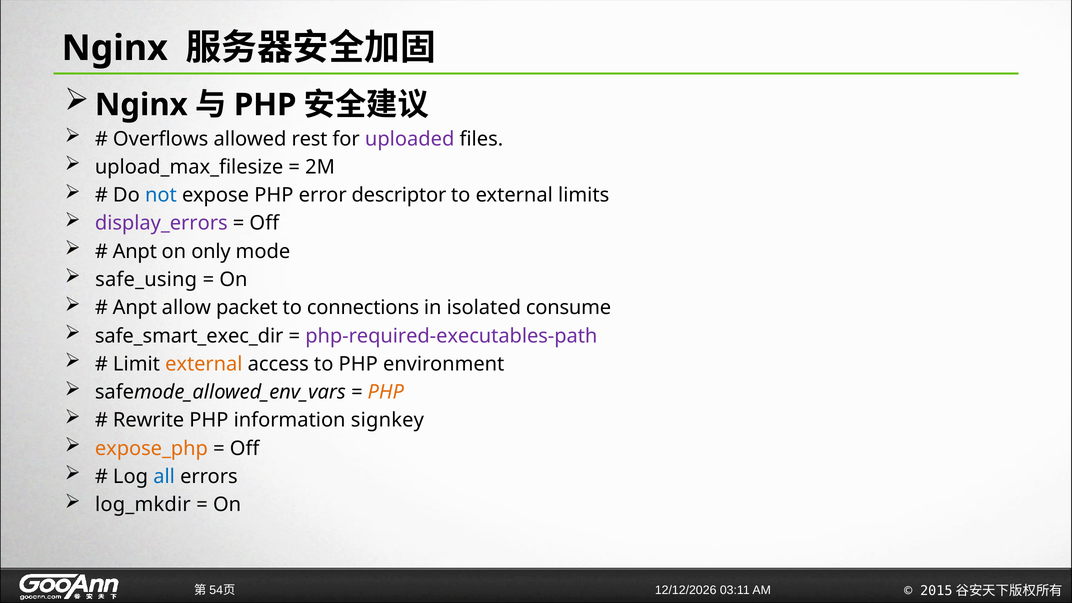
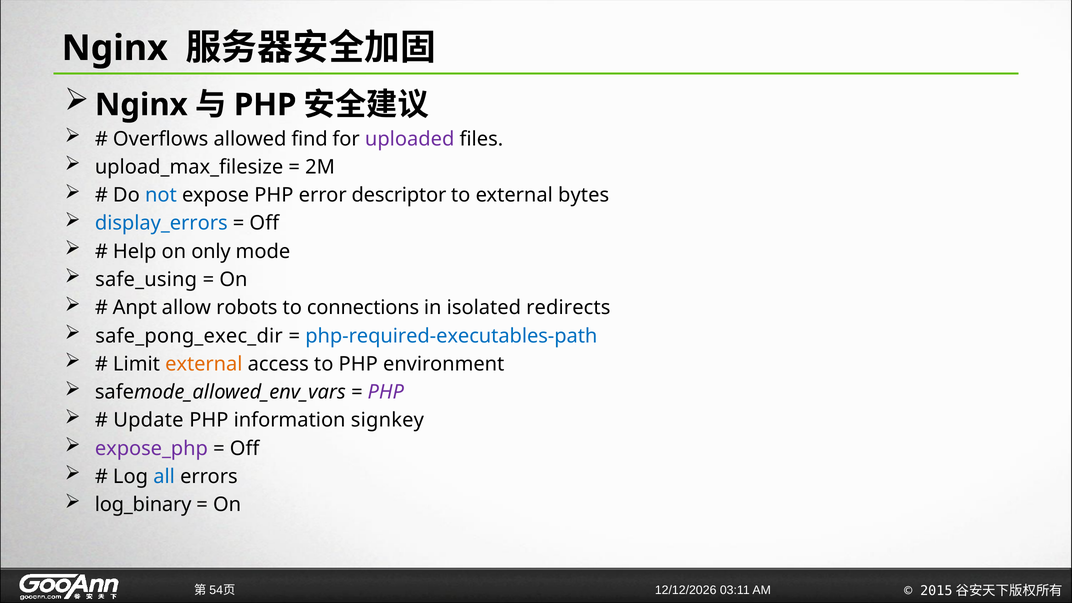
rest: rest -> find
limits: limits -> bytes
display_errors colour: purple -> blue
Anpt at (135, 251): Anpt -> Help
packet: packet -> robots
consume: consume -> redirects
safe_smart_exec_dir: safe_smart_exec_dir -> safe_pong_exec_dir
php-required-executables-path colour: purple -> blue
PHP at (386, 392) colour: orange -> purple
Rewrite: Rewrite -> Update
expose_php colour: orange -> purple
log_mkdir: log_mkdir -> log_binary
